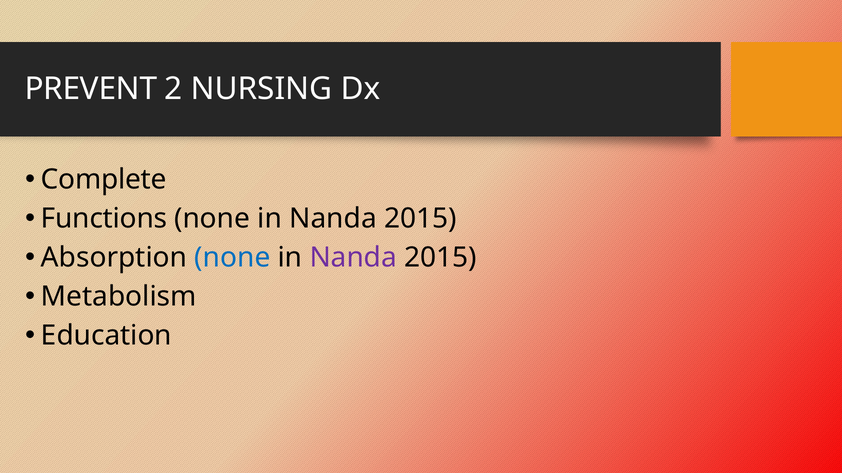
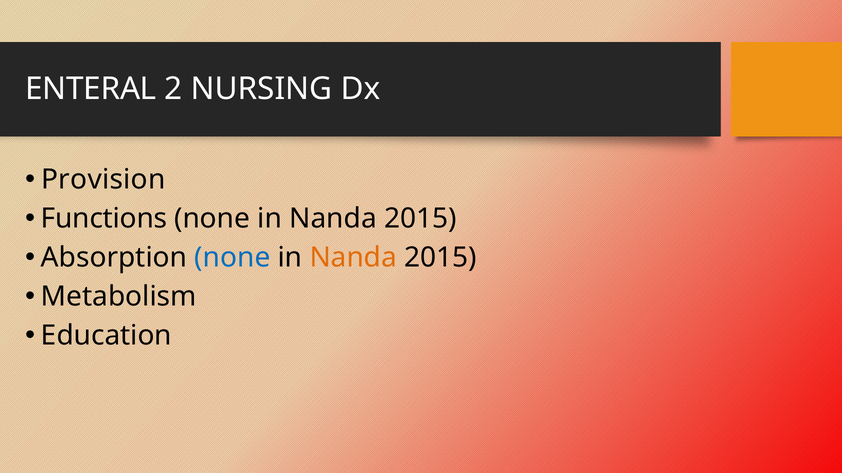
PREVENT: PREVENT -> ENTERAL
Complete: Complete -> Provision
Nanda at (353, 258) colour: purple -> orange
